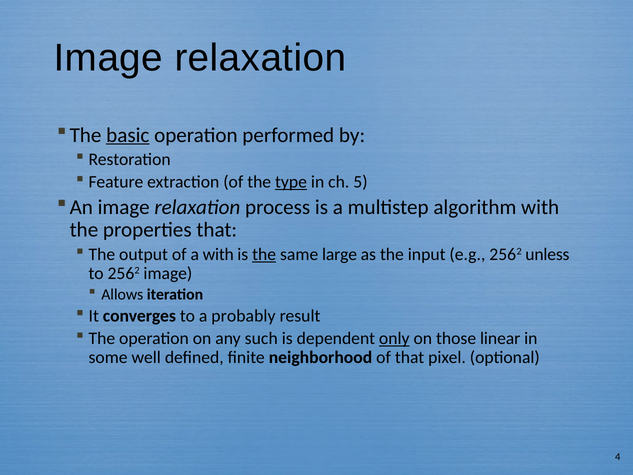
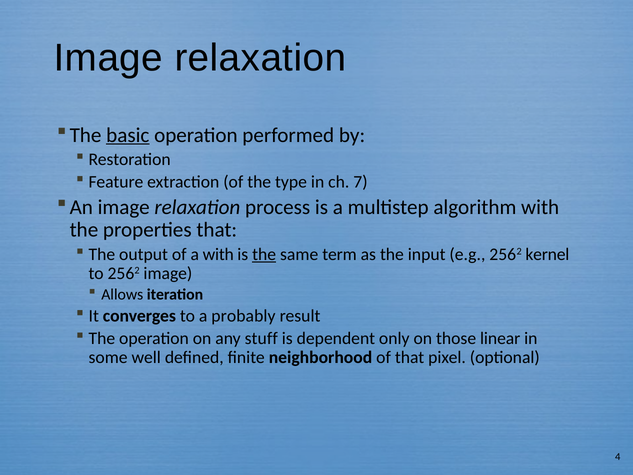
type underline: present -> none
5: 5 -> 7
large: large -> term
unless: unless -> kernel
such: such -> stuff
only underline: present -> none
